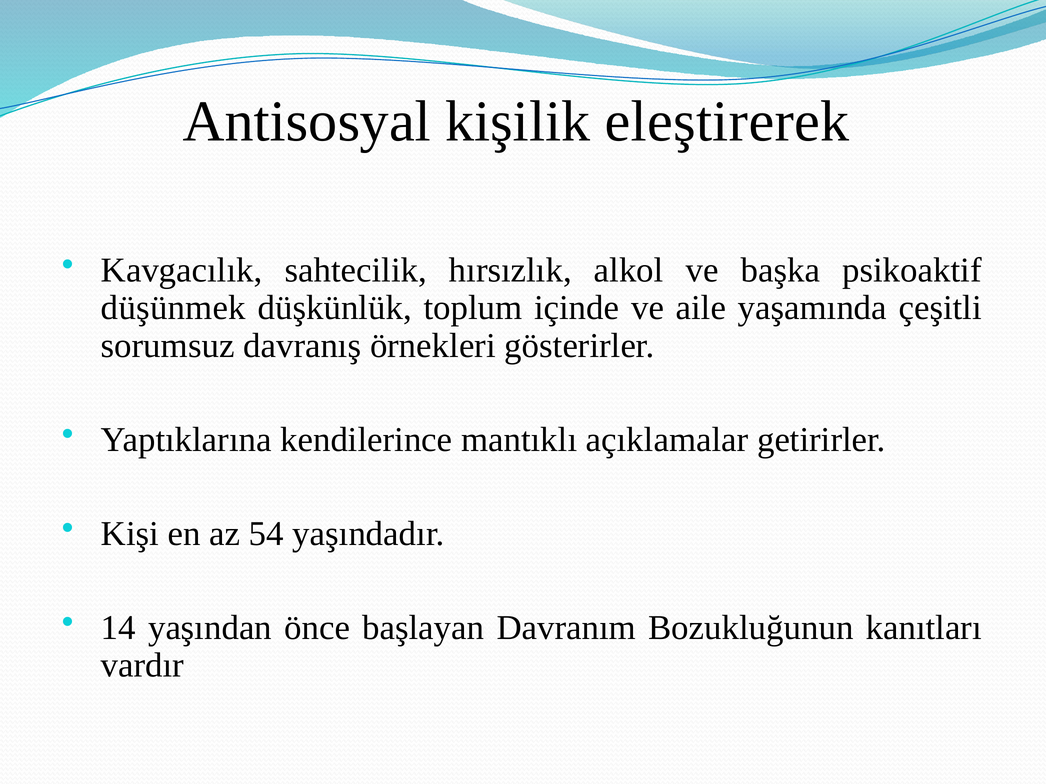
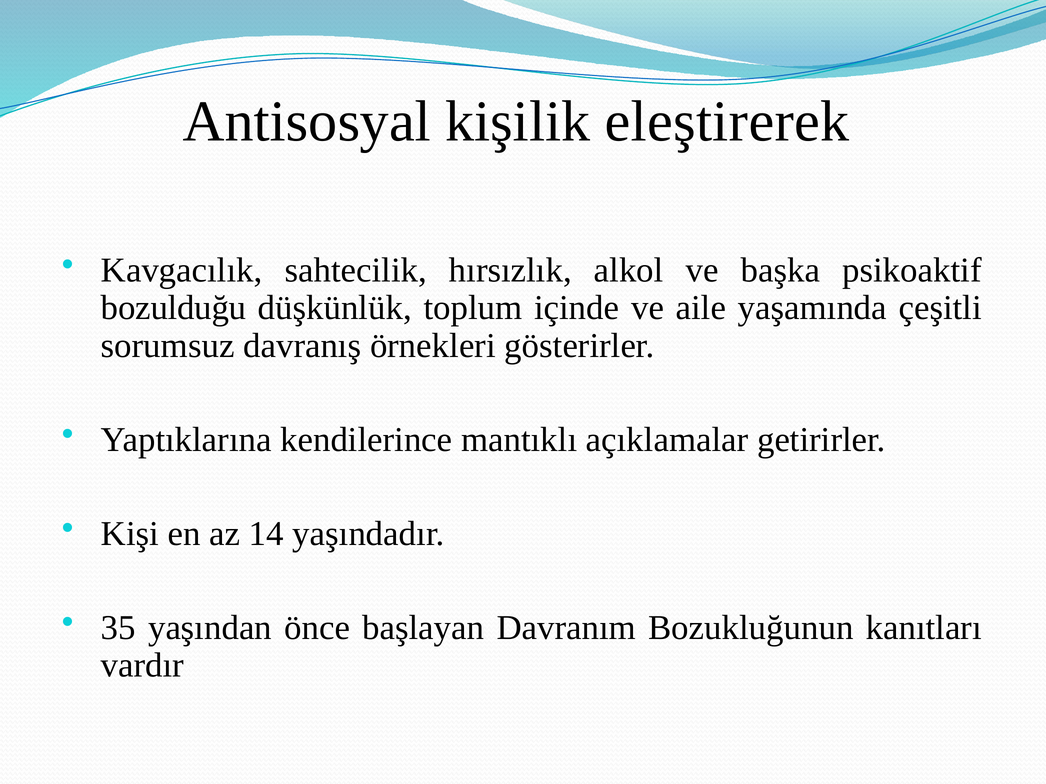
düşünmek: düşünmek -> bozulduğu
54: 54 -> 14
14: 14 -> 35
